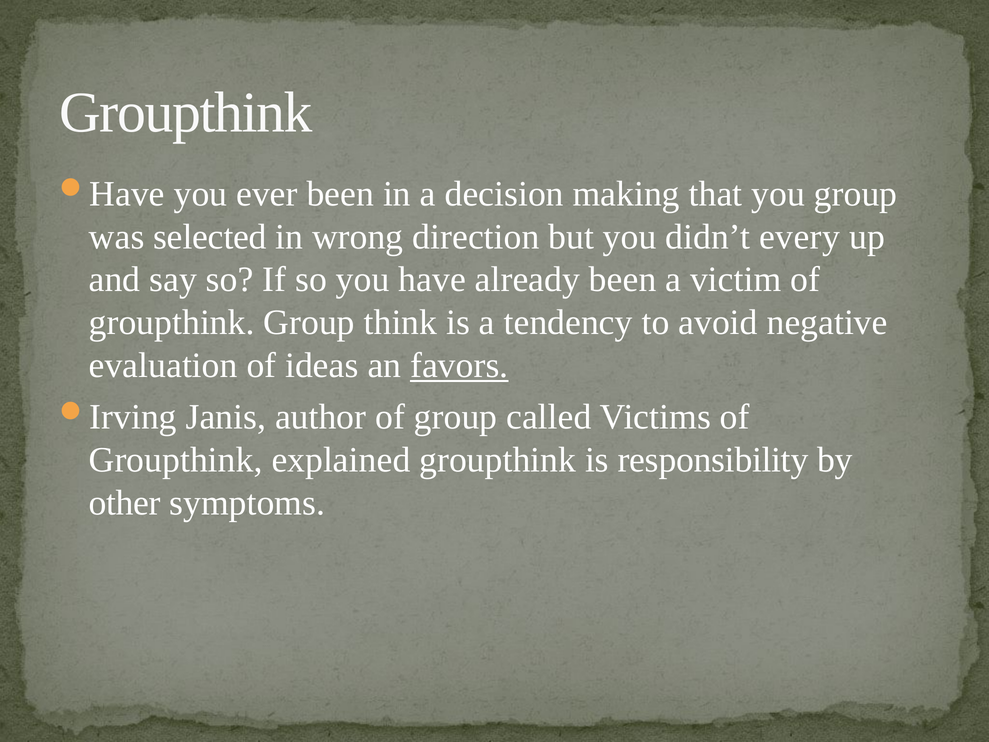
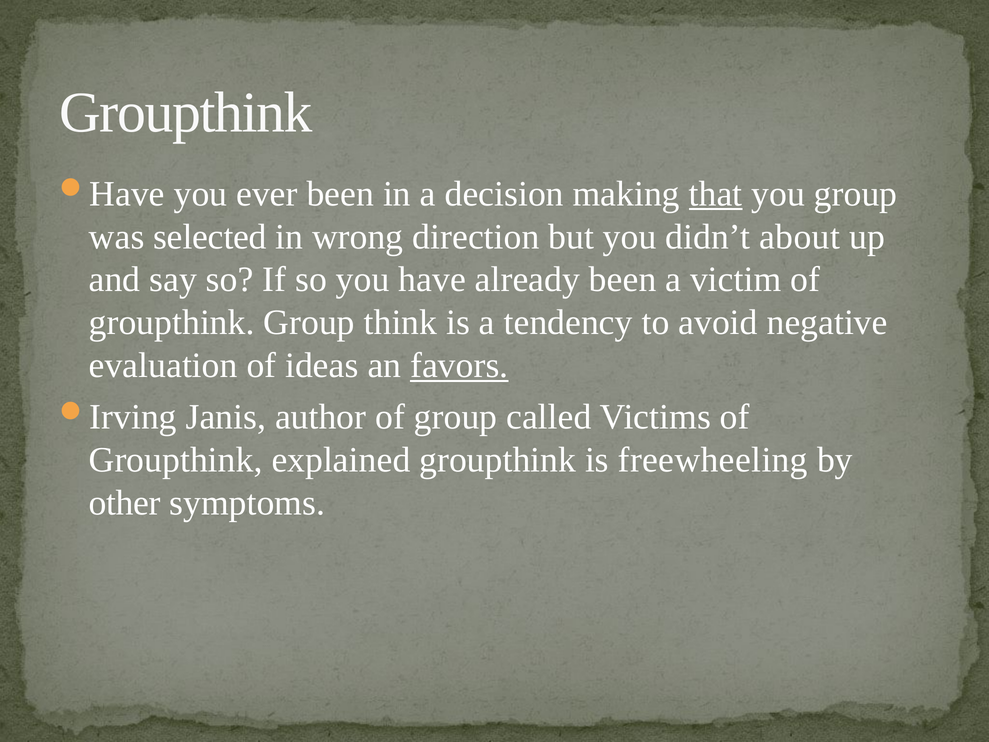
that underline: none -> present
every: every -> about
responsibility: responsibility -> freewheeling
